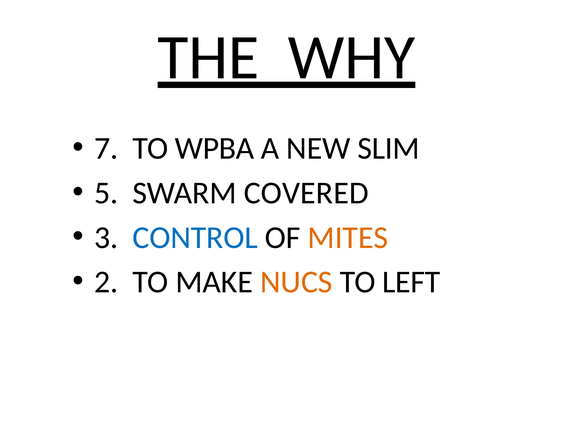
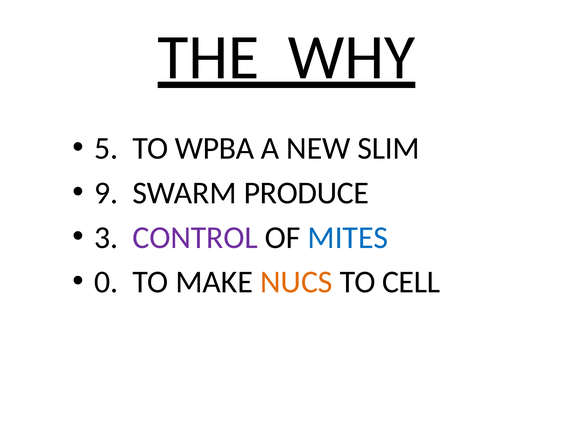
7: 7 -> 5
5: 5 -> 9
COVERED: COVERED -> PRODUCE
CONTROL colour: blue -> purple
MITES colour: orange -> blue
2: 2 -> 0
LEFT: LEFT -> CELL
